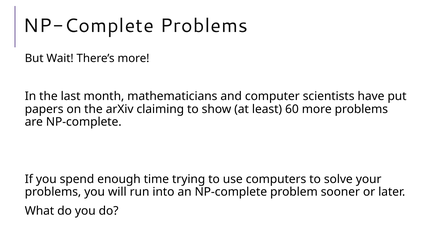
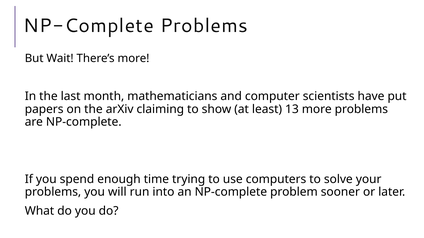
60: 60 -> 13
